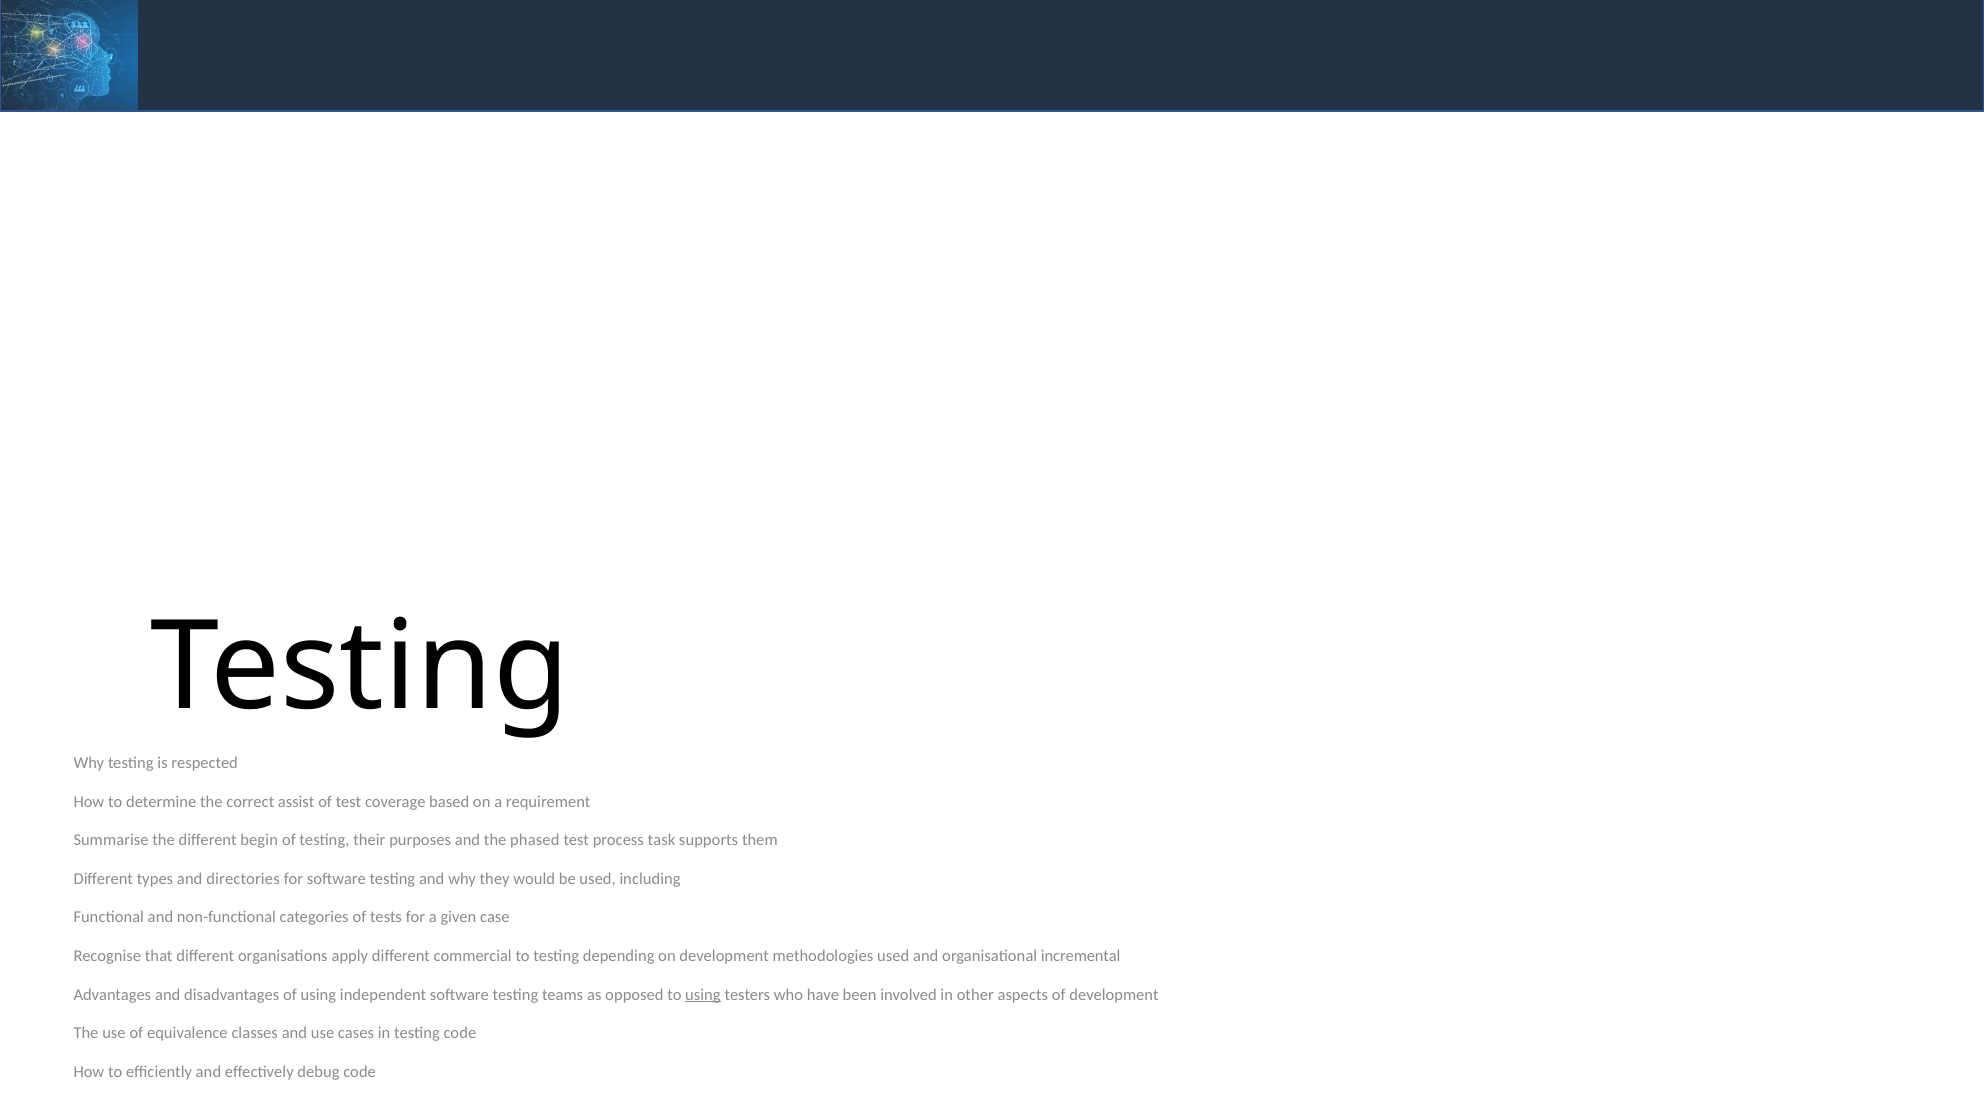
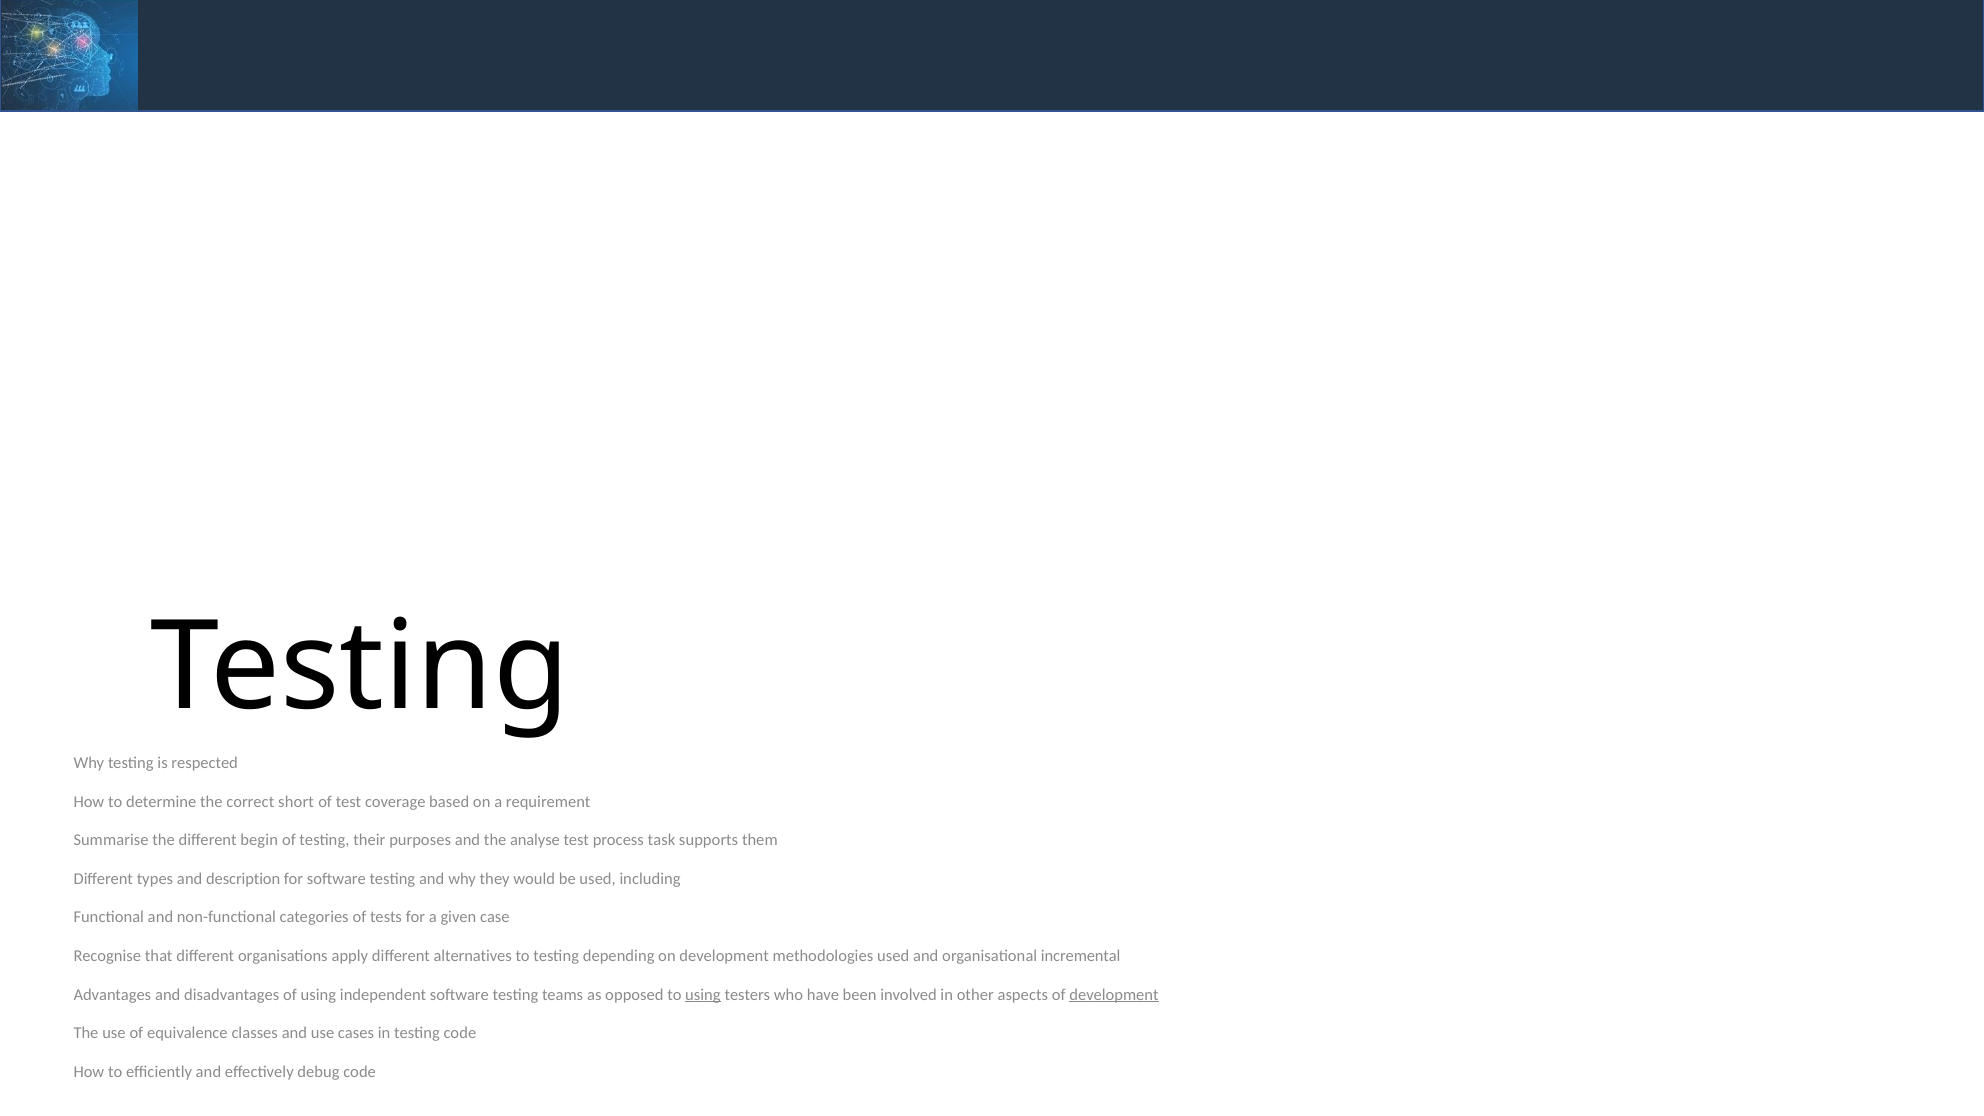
assist: assist -> short
phased: phased -> analyse
directories: directories -> description
commercial: commercial -> alternatives
development at (1114, 995) underline: none -> present
